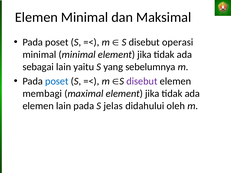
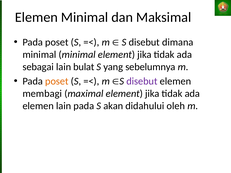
operasi: operasi -> dimana
yaitu: yaitu -> bulat
poset at (57, 81) colour: blue -> orange
jelas: jelas -> akan
